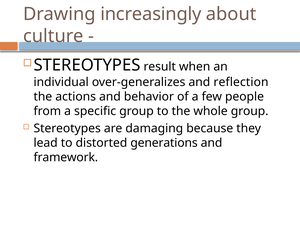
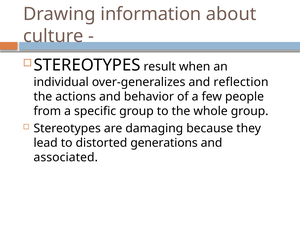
increasingly: increasingly -> information
framework: framework -> associated
